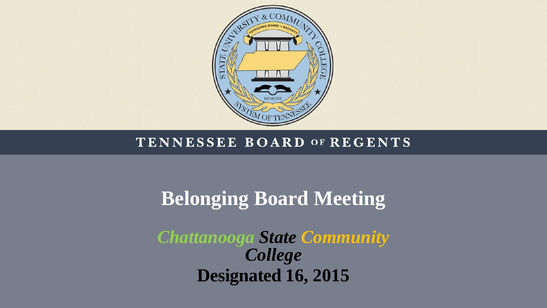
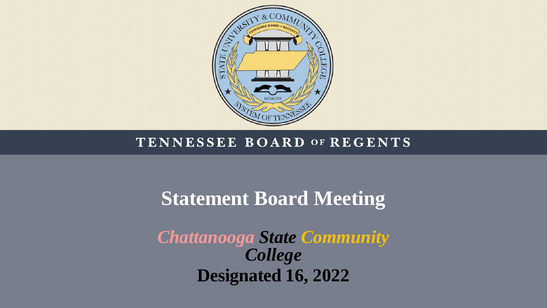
Belonging: Belonging -> Statement
Chattanooga colour: light green -> pink
2015: 2015 -> 2022
